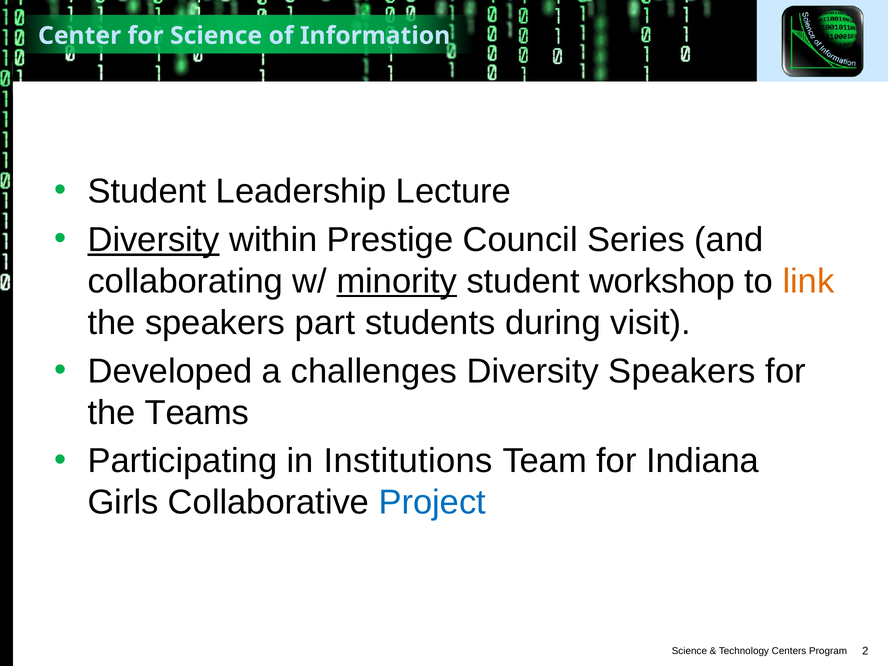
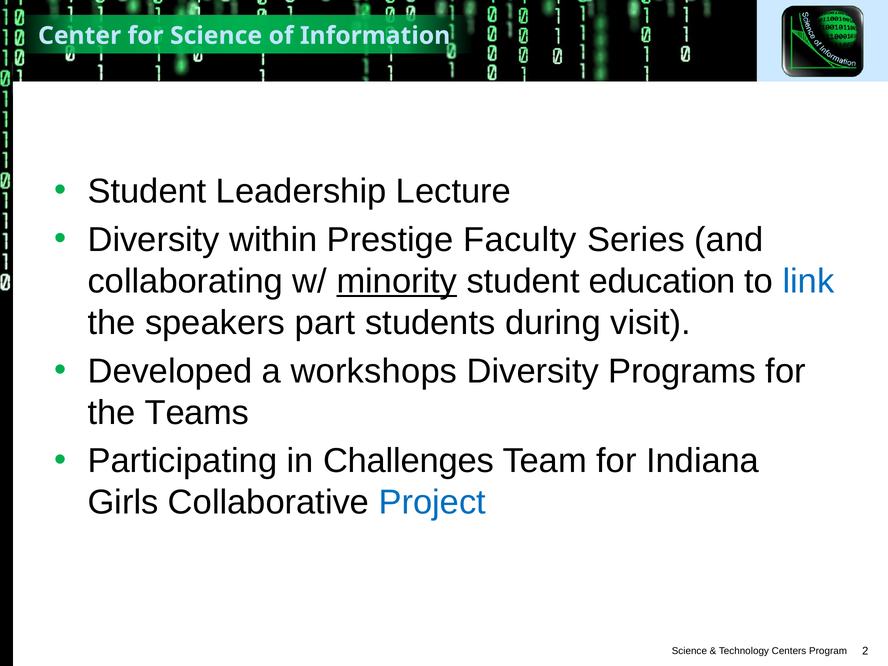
Diversity at (154, 240) underline: present -> none
Council: Council -> Faculty
workshop: workshop -> education
link colour: orange -> blue
challenges: challenges -> workshops
Diversity Speakers: Speakers -> Programs
Institutions: Institutions -> Challenges
